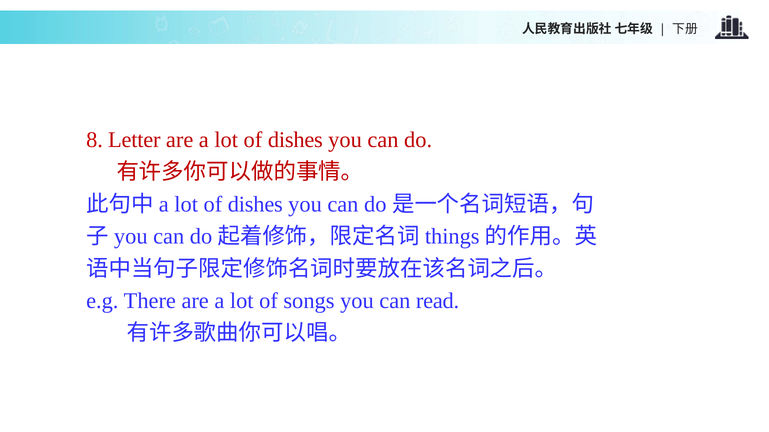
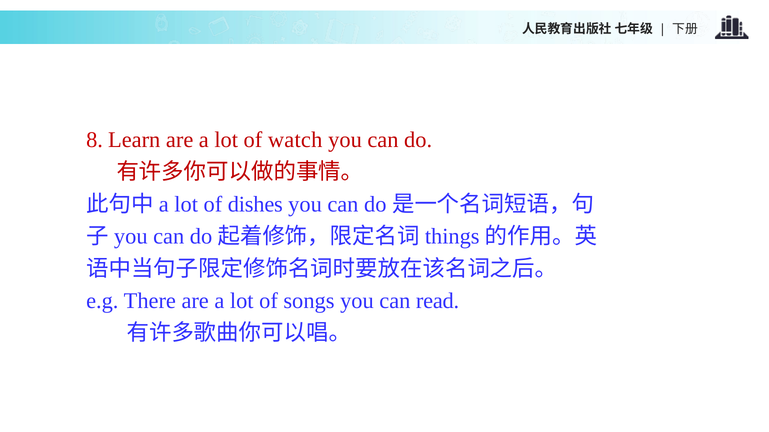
Letter: Letter -> Learn
a lot of dishes: dishes -> watch
